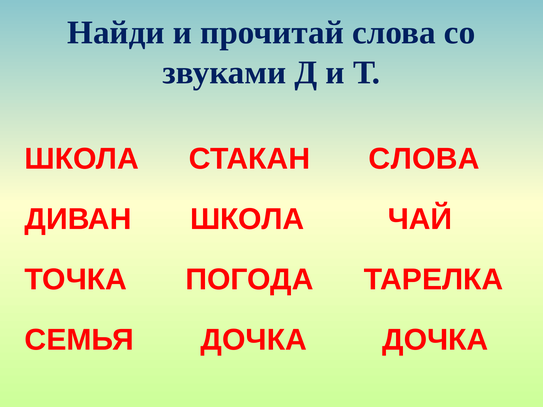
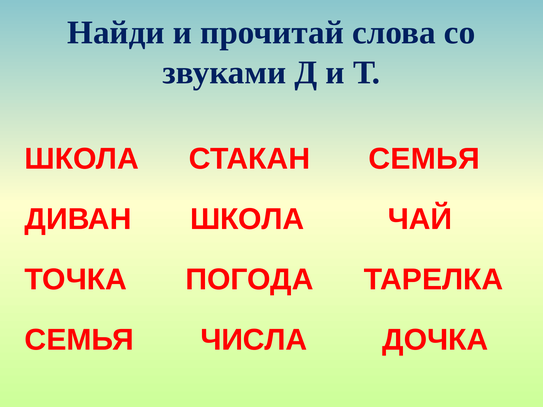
СТАКАН СЛОВА: СЛОВА -> СЕМЬЯ
СЕМЬЯ ДОЧКА: ДОЧКА -> ЧИСЛА
